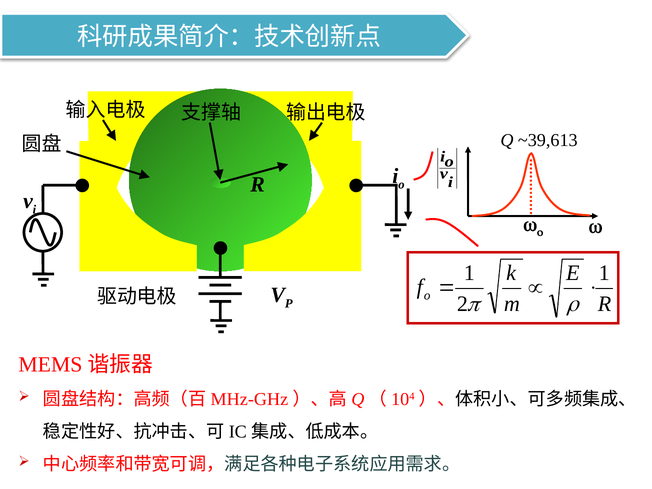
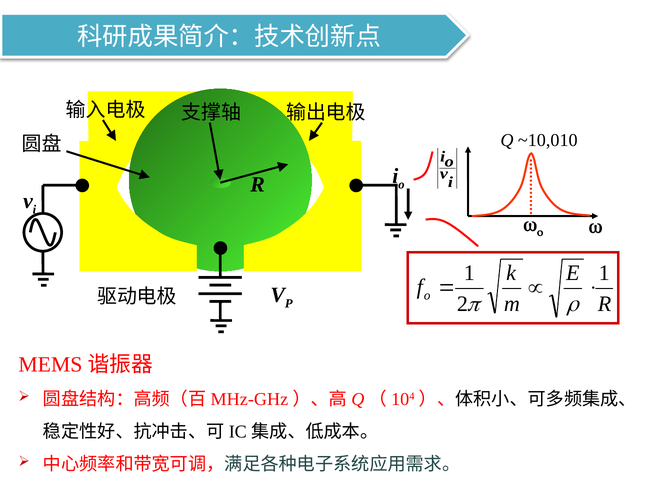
~39,613: ~39,613 -> ~10,010
